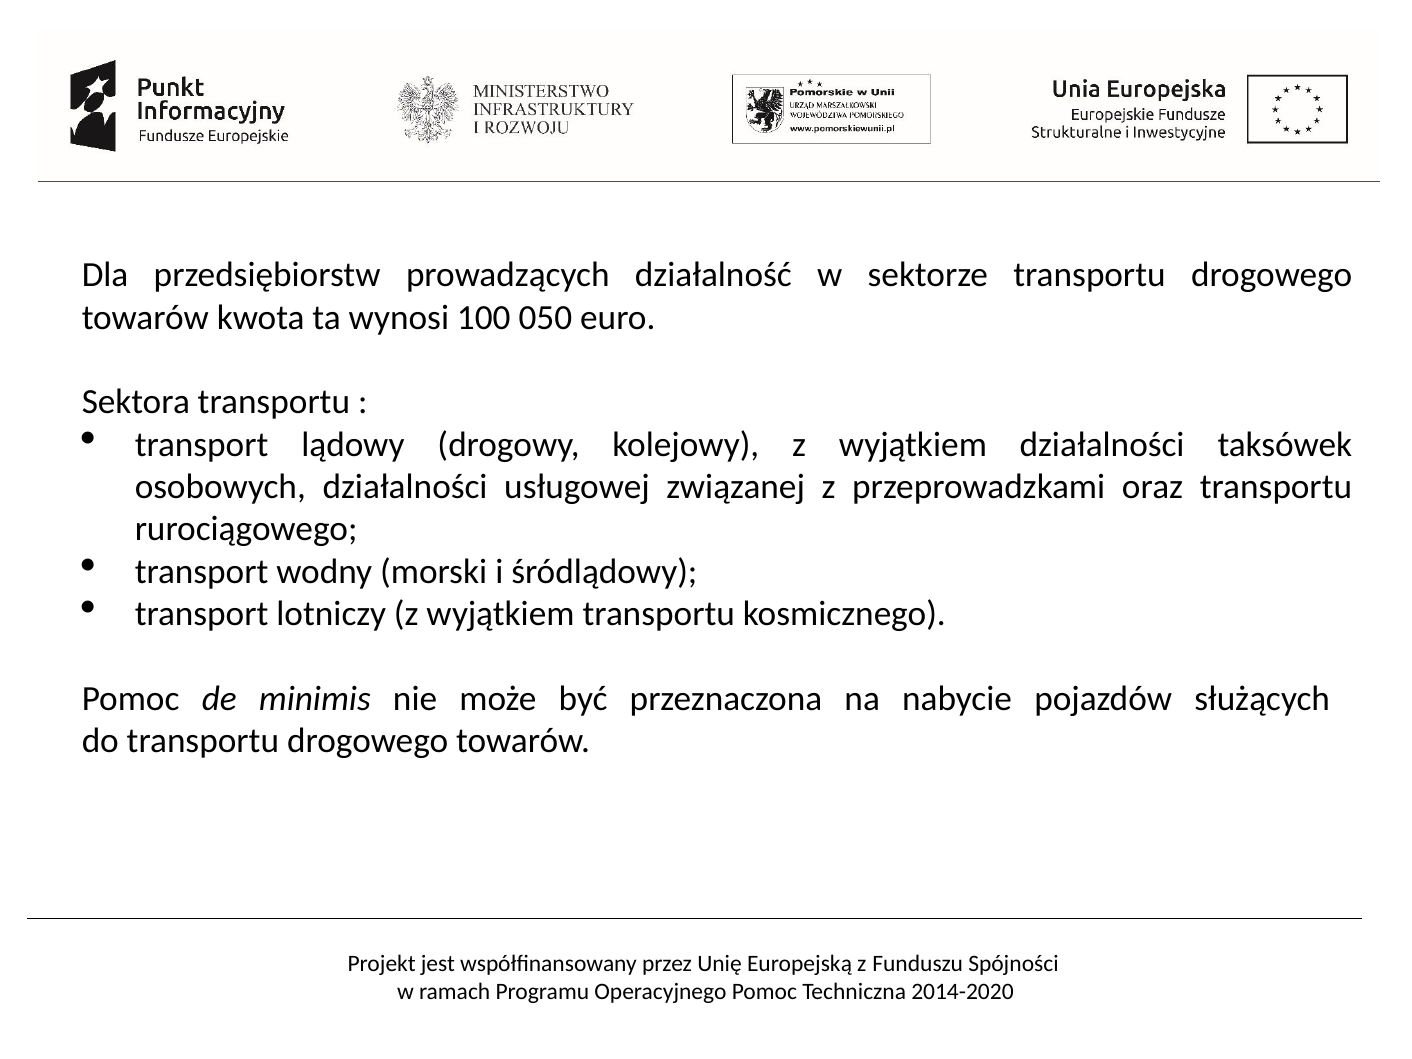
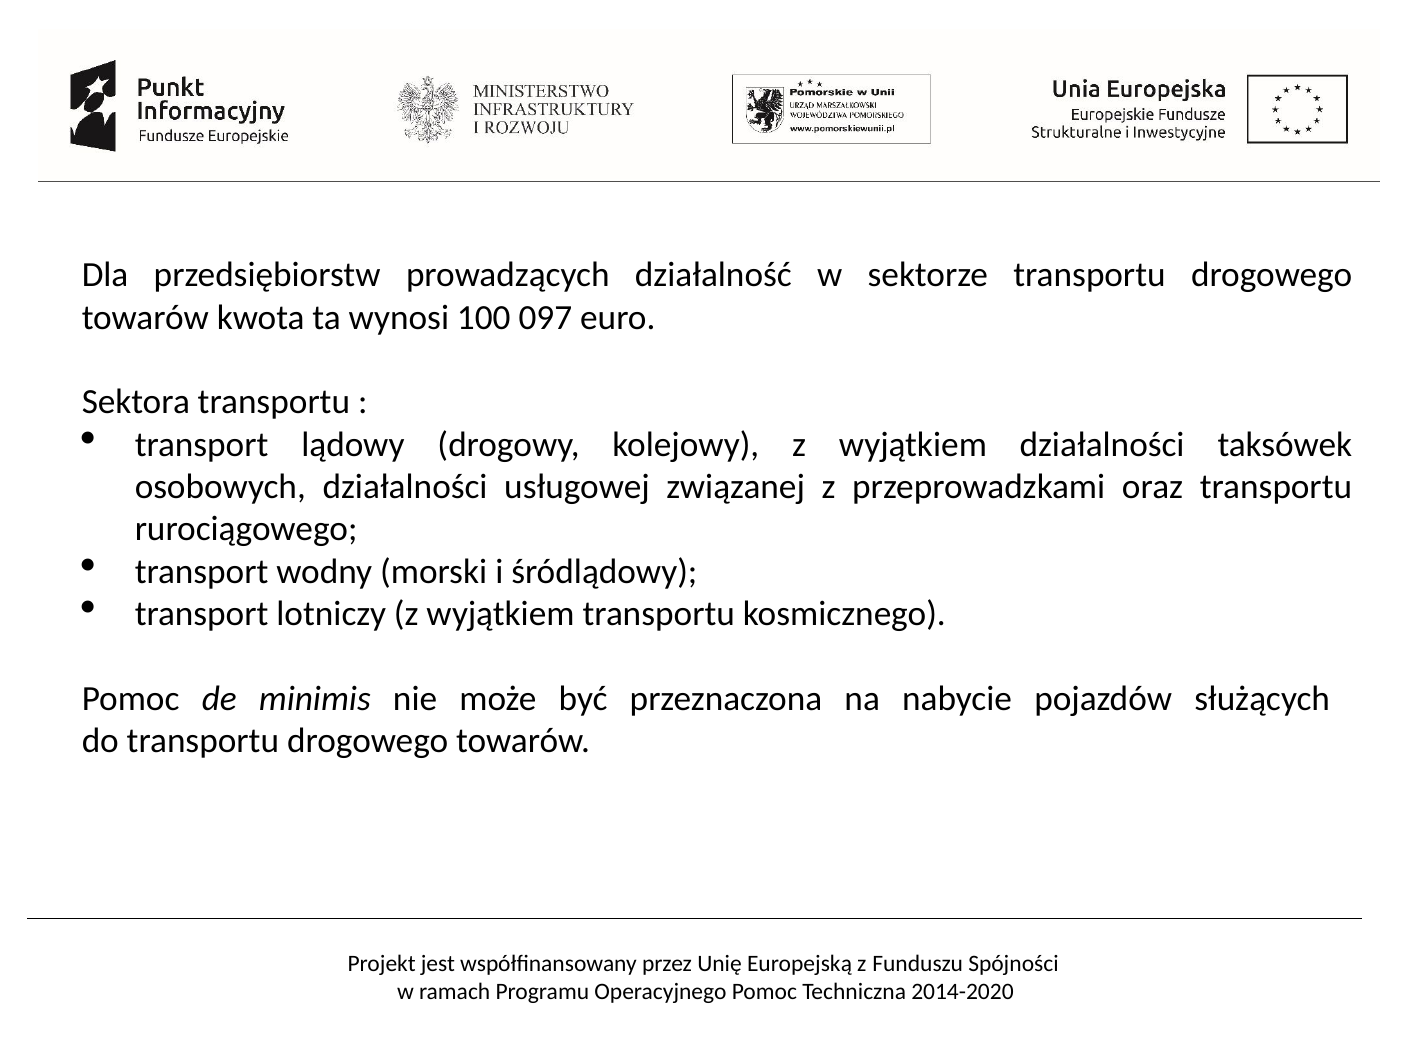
050: 050 -> 097
